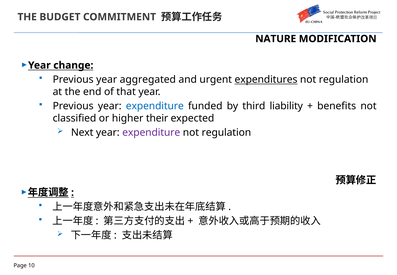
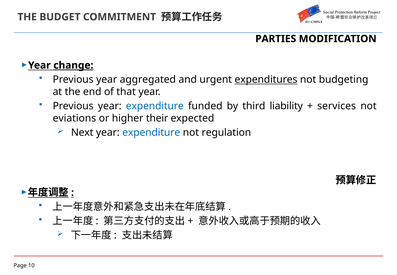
NATURE: NATURE -> PARTIES
change underline: none -> present
regulation at (344, 80): regulation -> budgeting
benefits: benefits -> services
classified: classified -> eviations
expenditure at (151, 133) colour: purple -> blue
